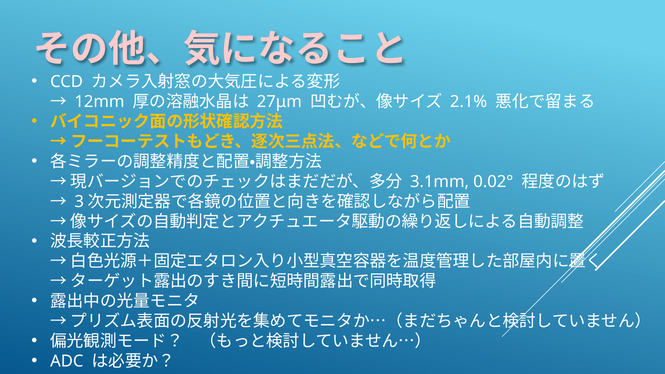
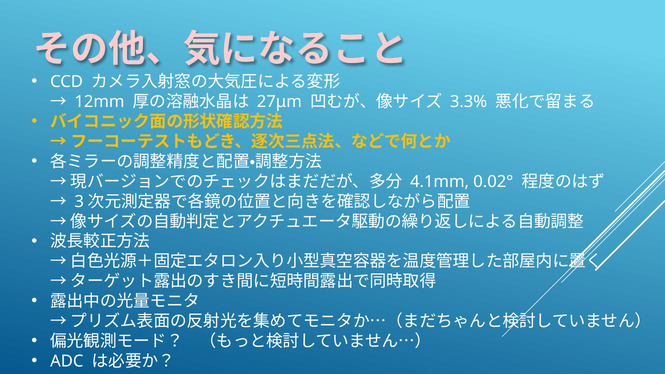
2.1%: 2.1% -> 3.3%
3.1mm: 3.1mm -> 4.1mm
